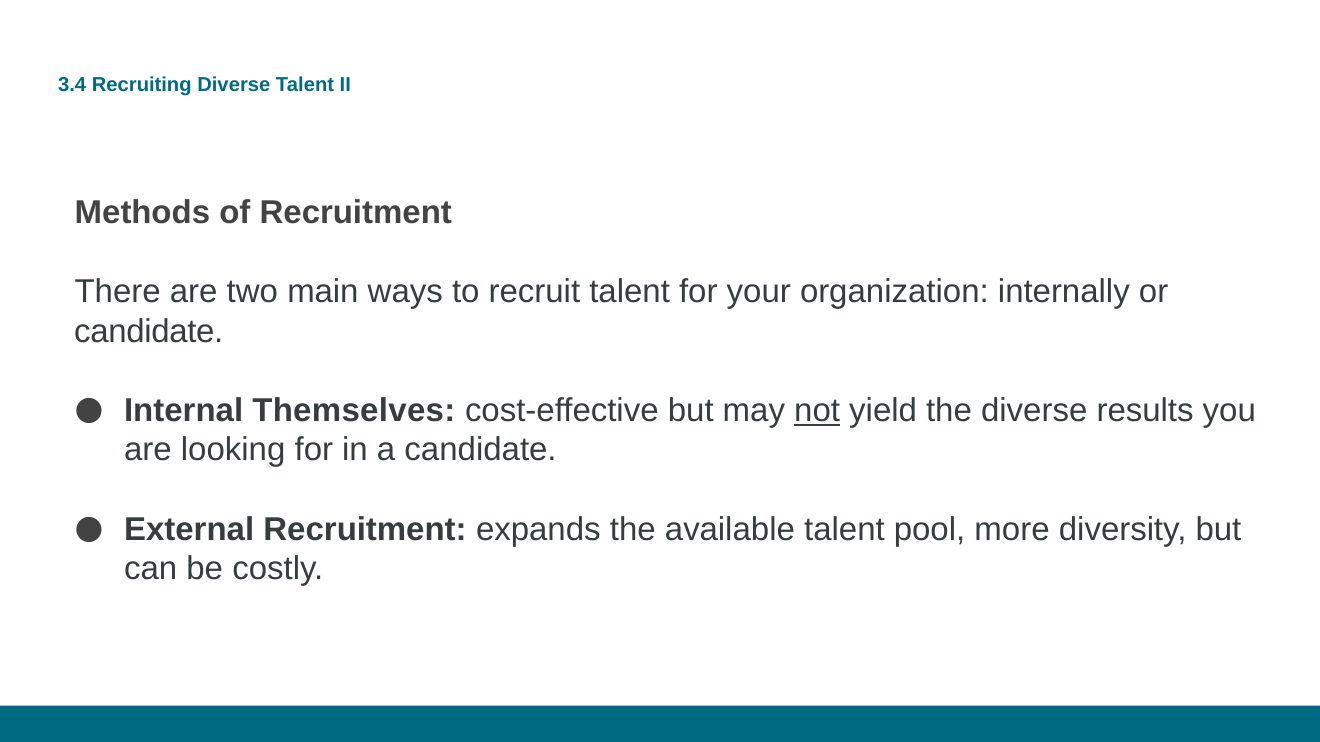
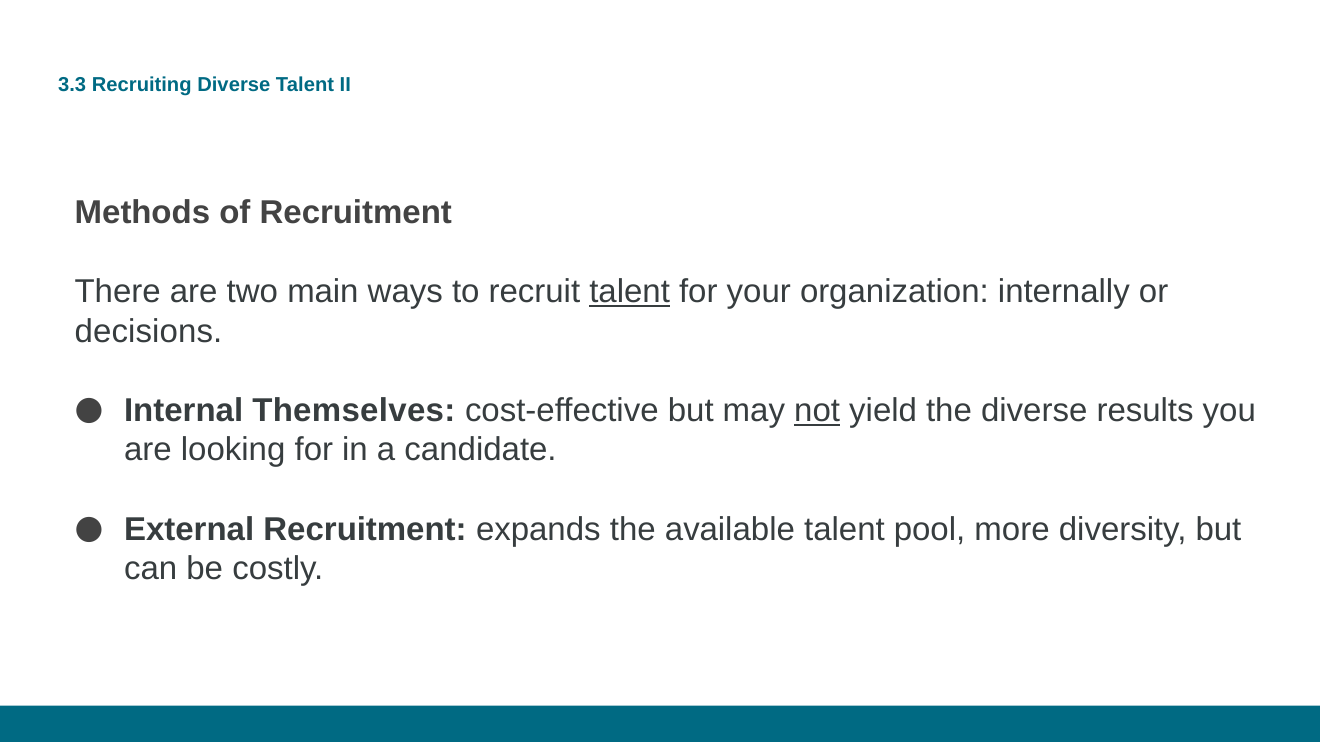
3.4: 3.4 -> 3.3
talent at (630, 292) underline: none -> present
candidate at (149, 332): candidate -> decisions
